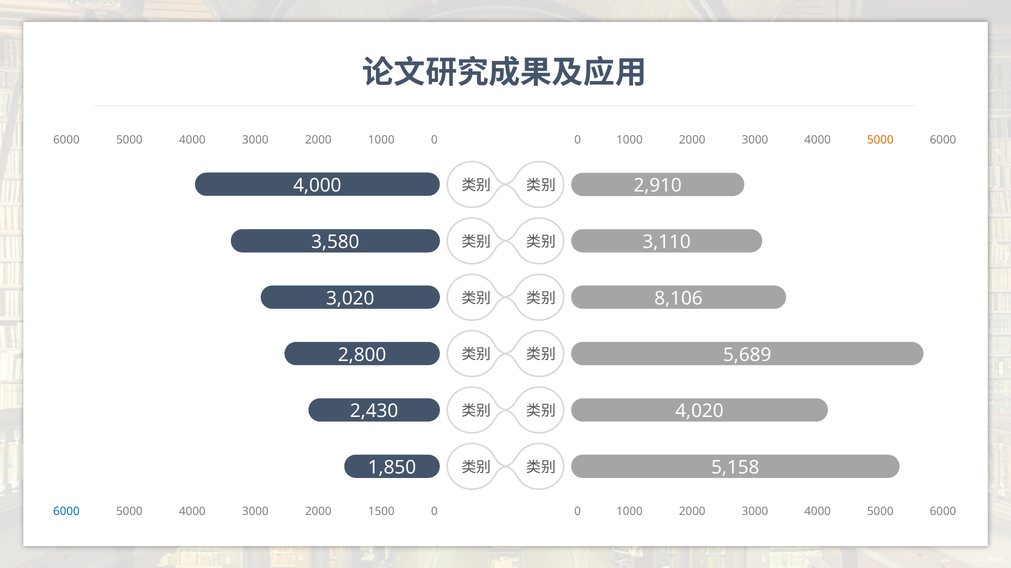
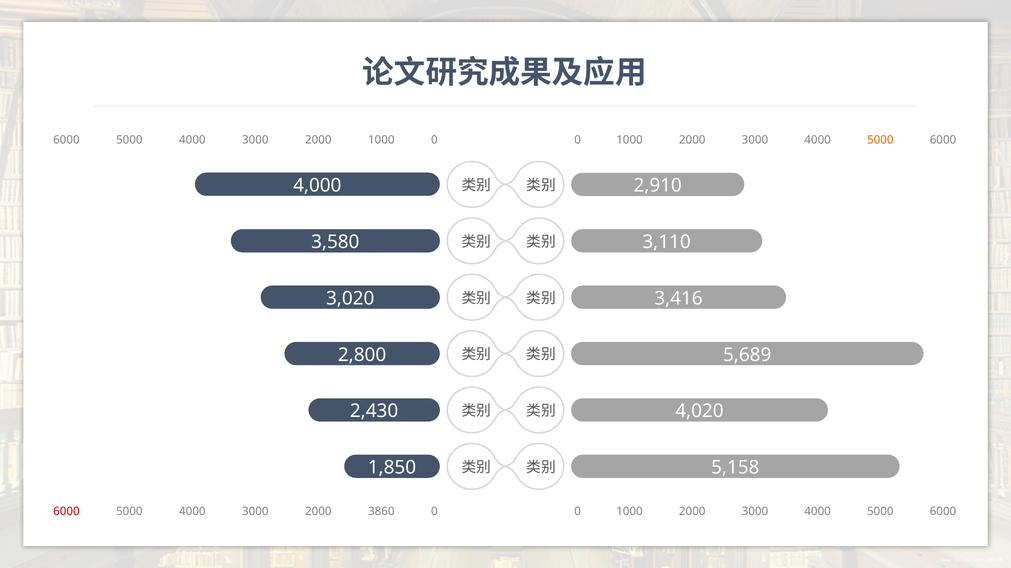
8,106: 8,106 -> 3,416
6000 at (66, 512) colour: blue -> red
1500: 1500 -> 3860
